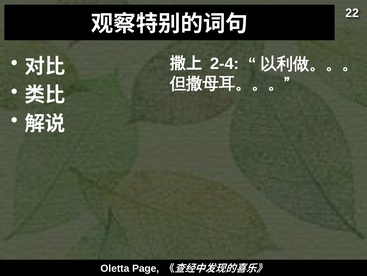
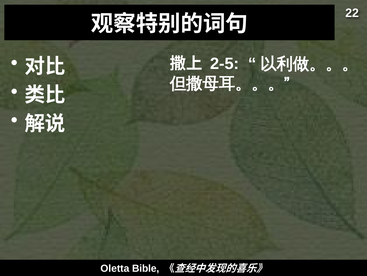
2-4: 2-4 -> 2-5
Page: Page -> Bible
